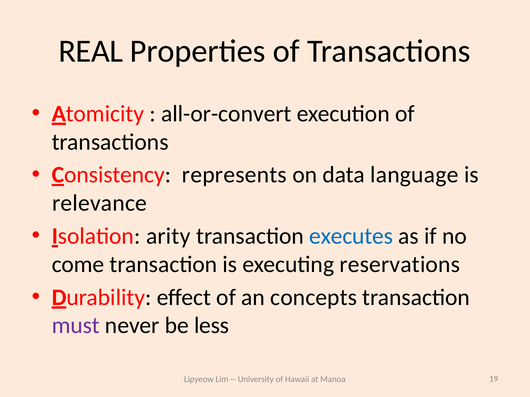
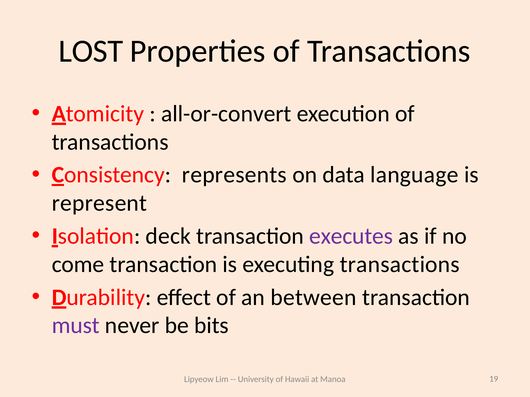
REAL: REAL -> LOST
relevance: relevance -> represent
arity: arity -> deck
executes colour: blue -> purple
executing reservations: reservations -> transactions
concepts: concepts -> between
less: less -> bits
